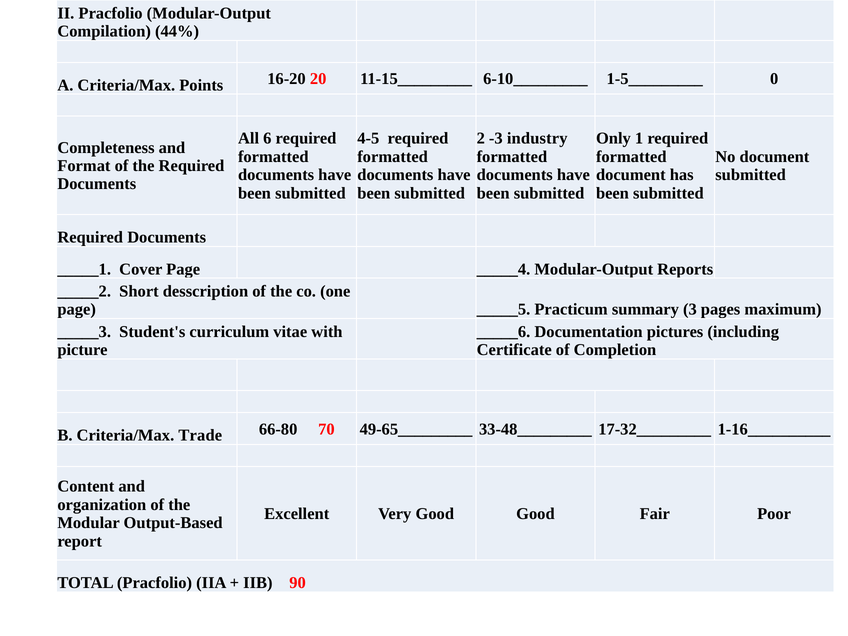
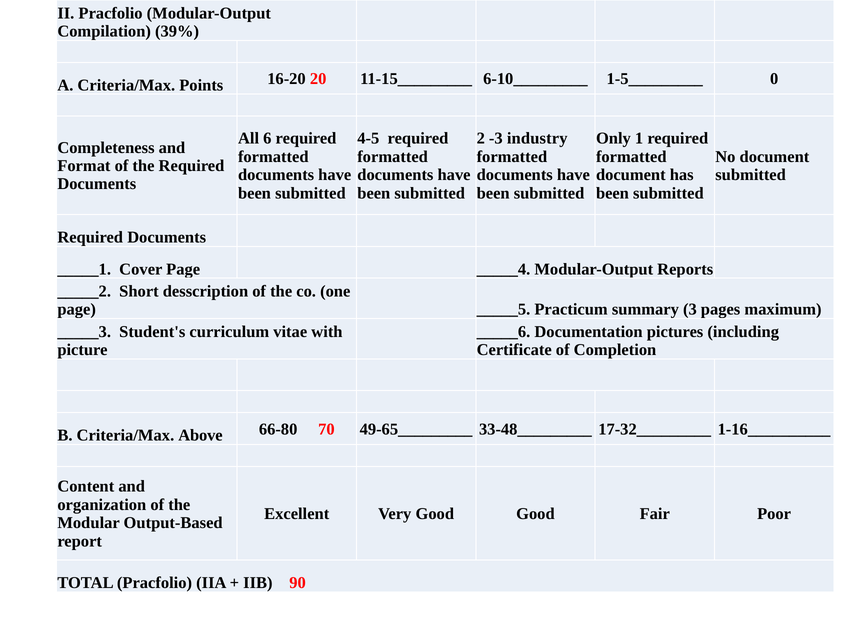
44%: 44% -> 39%
Trade: Trade -> Above
